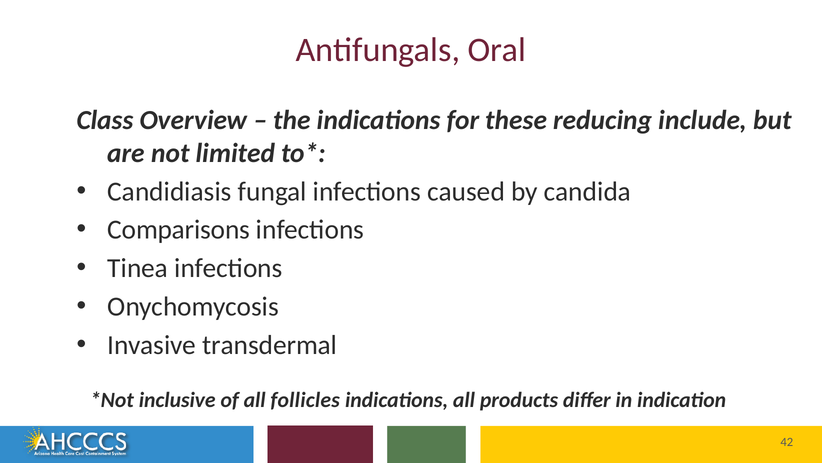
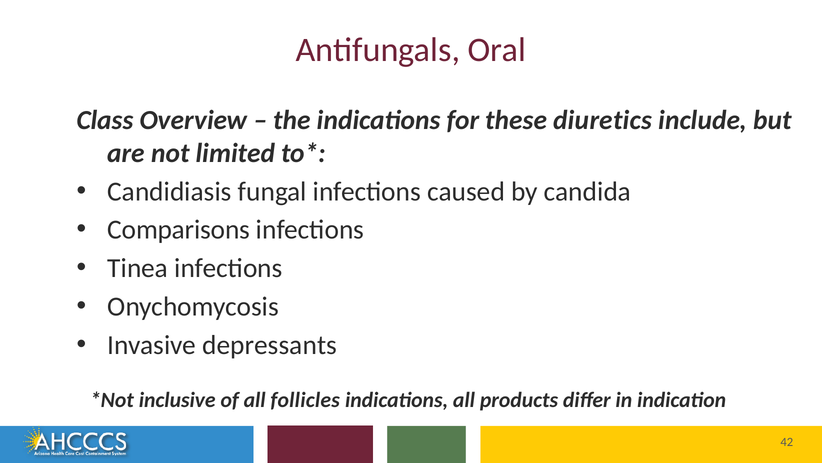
reducing: reducing -> diuretics
transdermal: transdermal -> depressants
